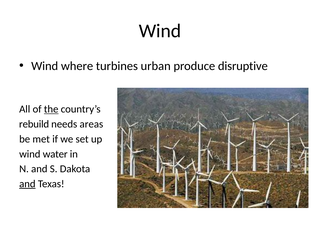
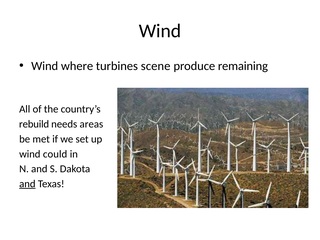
urban: urban -> scene
disruptive: disruptive -> remaining
the underline: present -> none
water: water -> could
